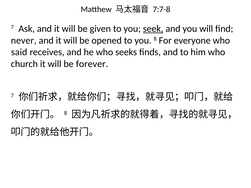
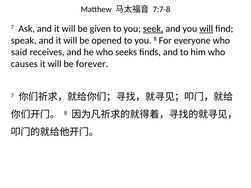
will at (206, 29) underline: none -> present
never: never -> speak
church: church -> causes
